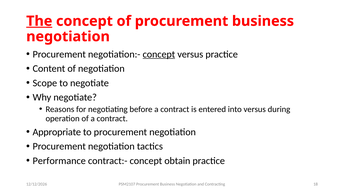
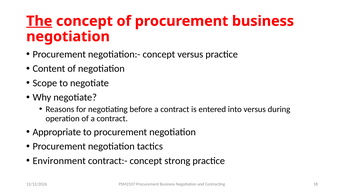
concept at (159, 54) underline: present -> none
Performance: Performance -> Environment
obtain: obtain -> strong
